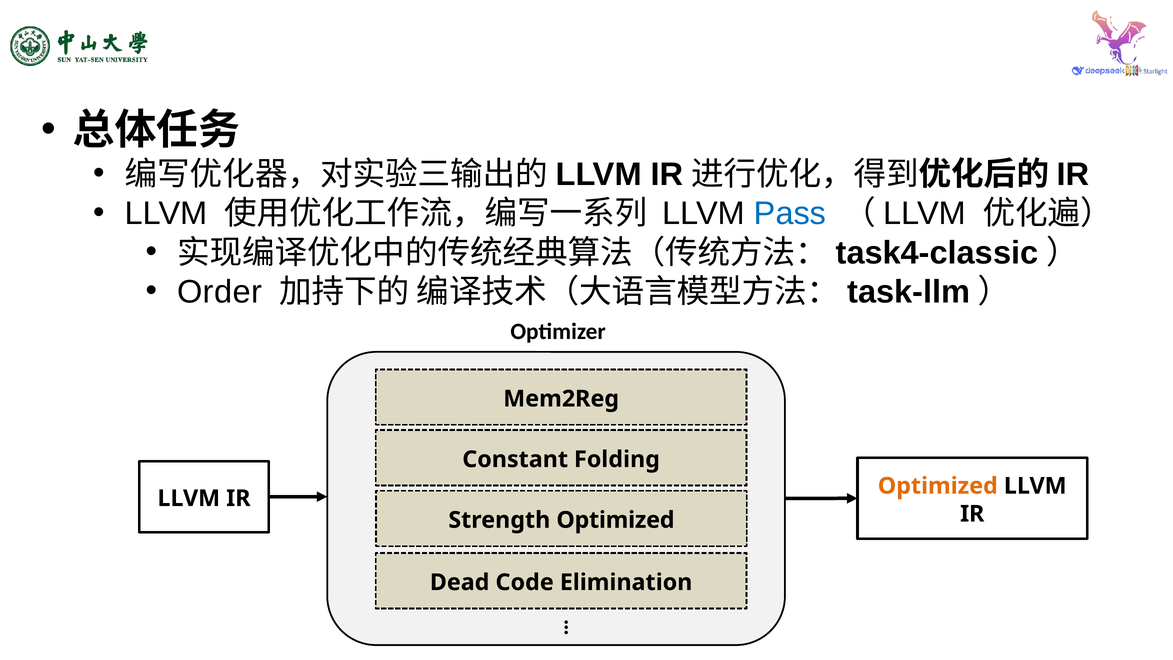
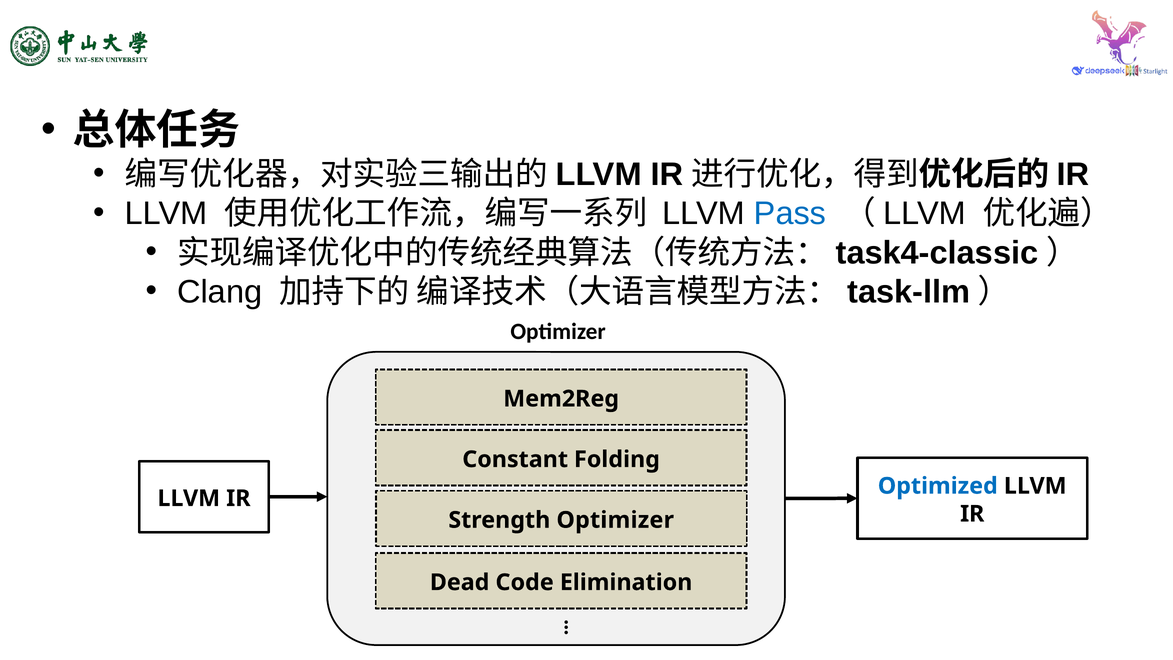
Order: Order -> Clang
Optimized at (938, 486) colour: orange -> blue
Strength Optimized: Optimized -> Optimizer
